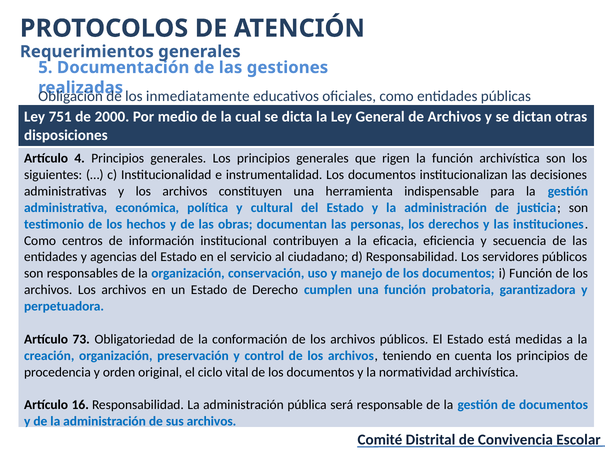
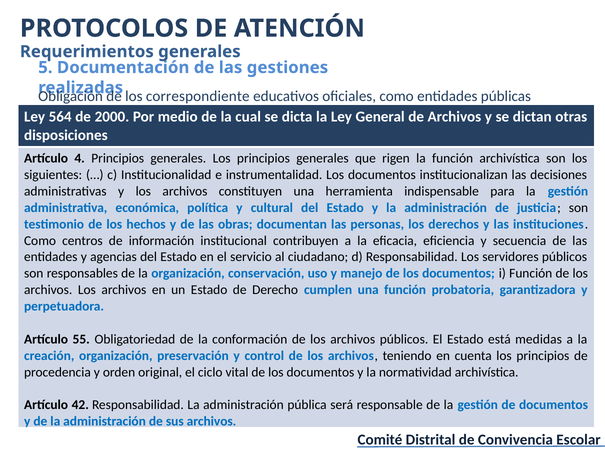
inmediatamente: inmediatamente -> correspondiente
751: 751 -> 564
73: 73 -> 55
16: 16 -> 42
